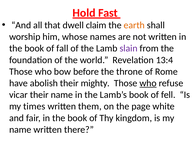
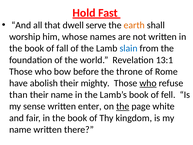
claim: claim -> serve
slain colour: purple -> blue
13:4: 13:4 -> 13:1
vicar: vicar -> than
times: times -> sense
them: them -> enter
the at (123, 106) underline: none -> present
